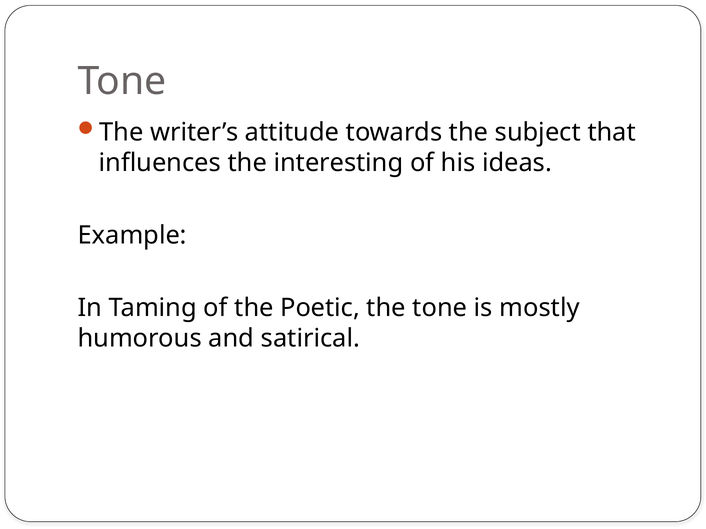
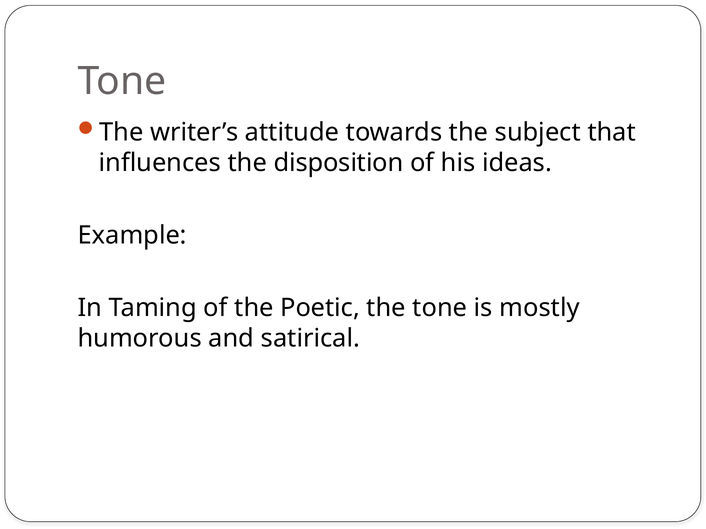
interesting: interesting -> disposition
